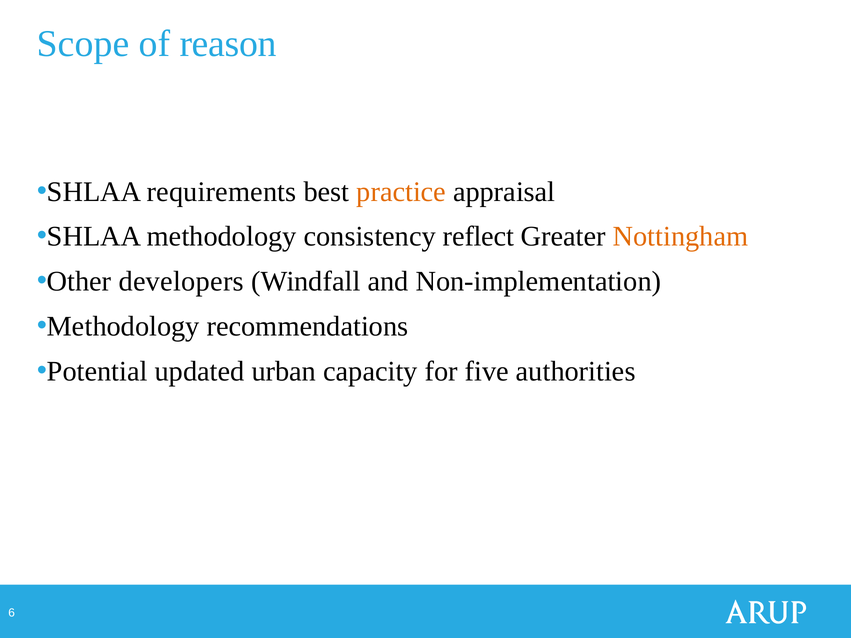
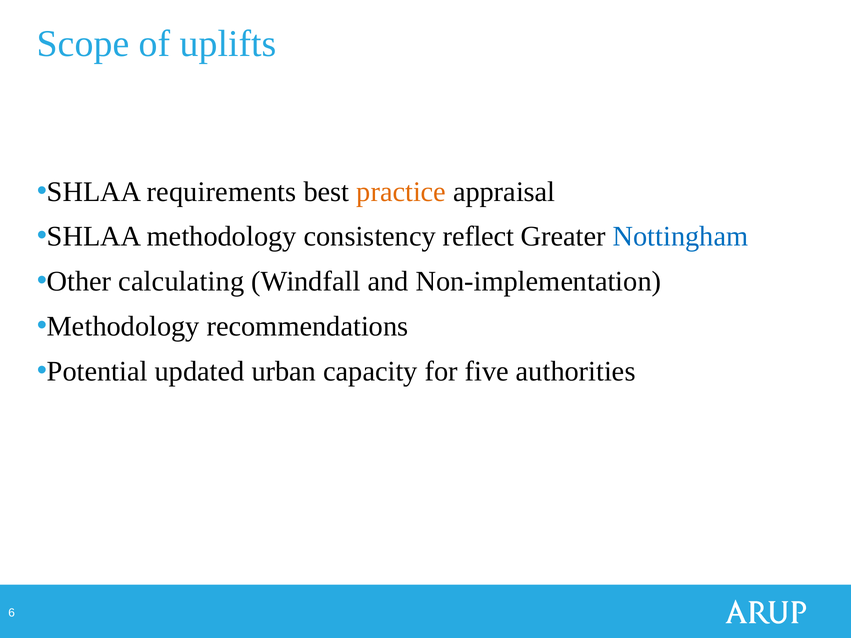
reason: reason -> uplifts
Nottingham colour: orange -> blue
developers: developers -> calculating
